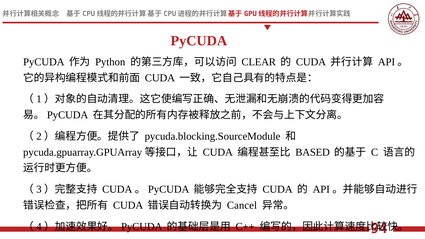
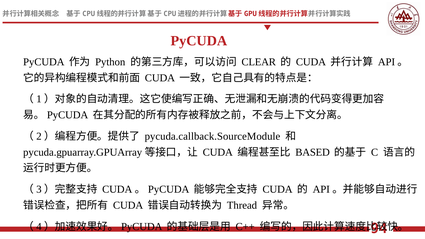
pycuda.blocking.SourceModule: pycuda.blocking.SourceModule -> pycuda.callback.SourceModule
Cancel: Cancel -> Thread
